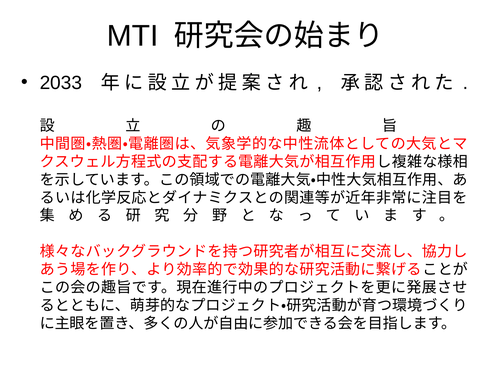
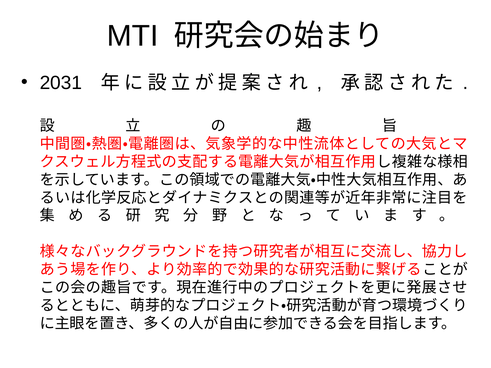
2033: 2033 -> 2031
